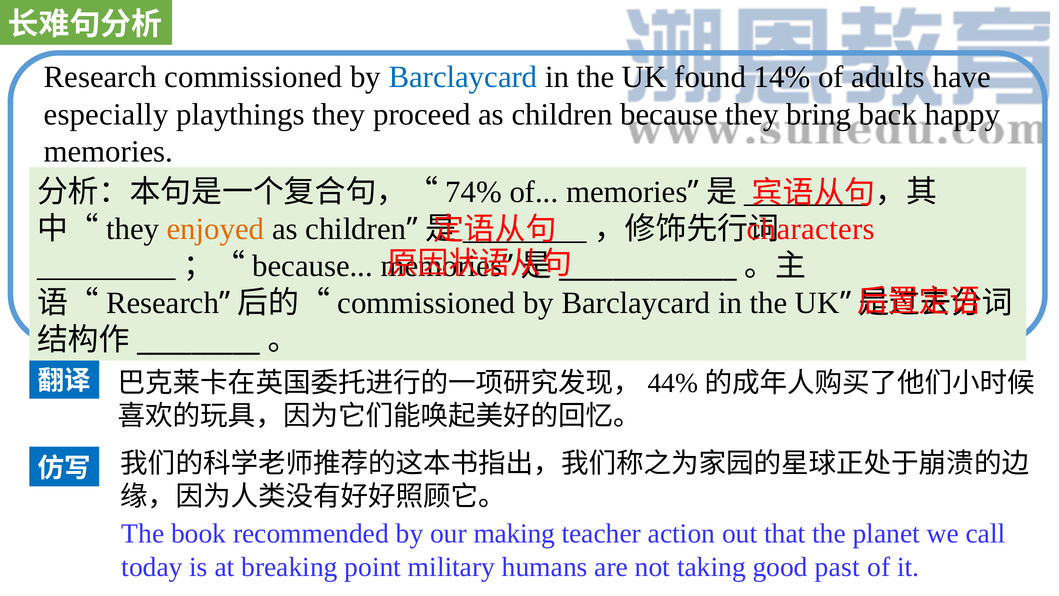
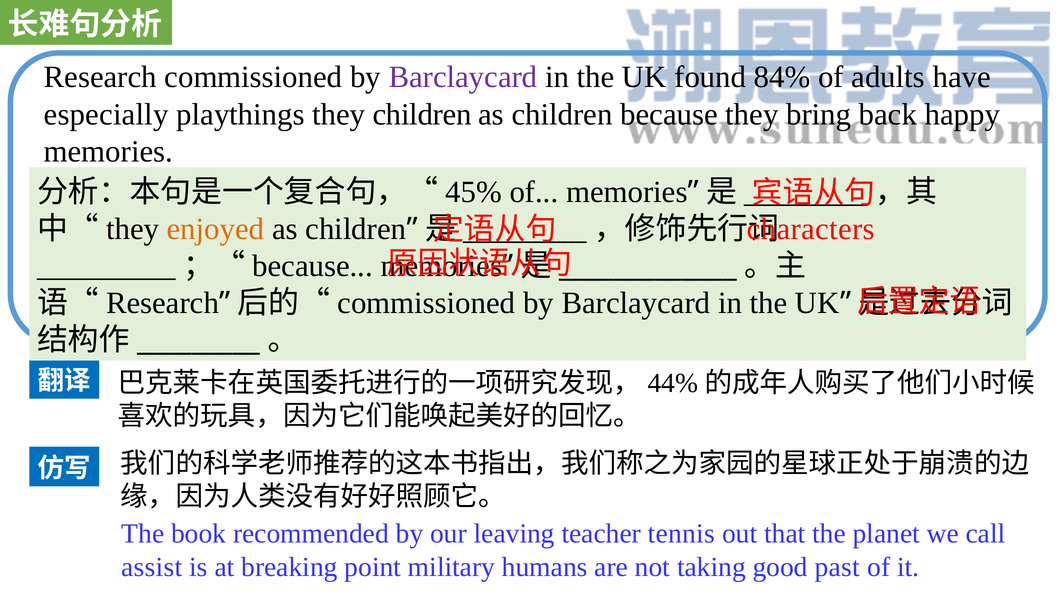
Barclaycard at (463, 77) colour: blue -> purple
14%: 14% -> 84%
they proceed: proceed -> children
74%: 74% -> 45%
making: making -> leaving
action: action -> tennis
today: today -> assist
